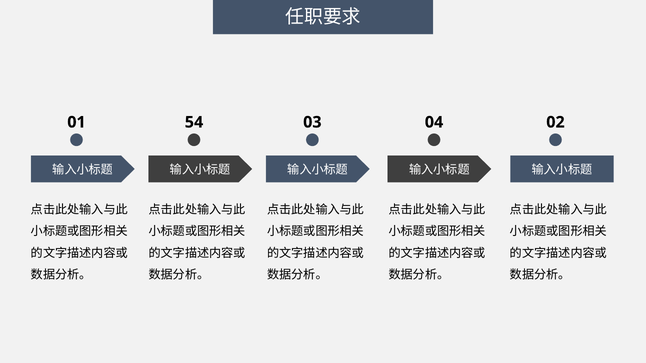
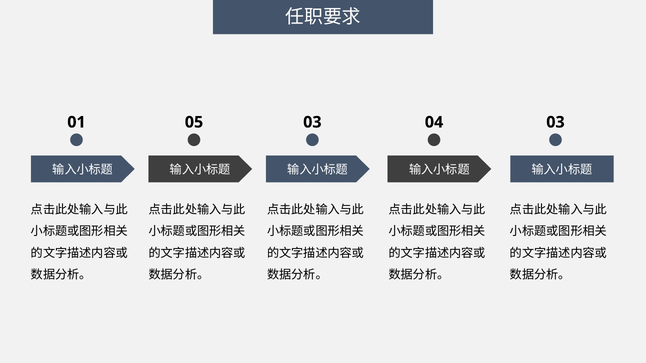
54: 54 -> 05
03 02: 02 -> 03
